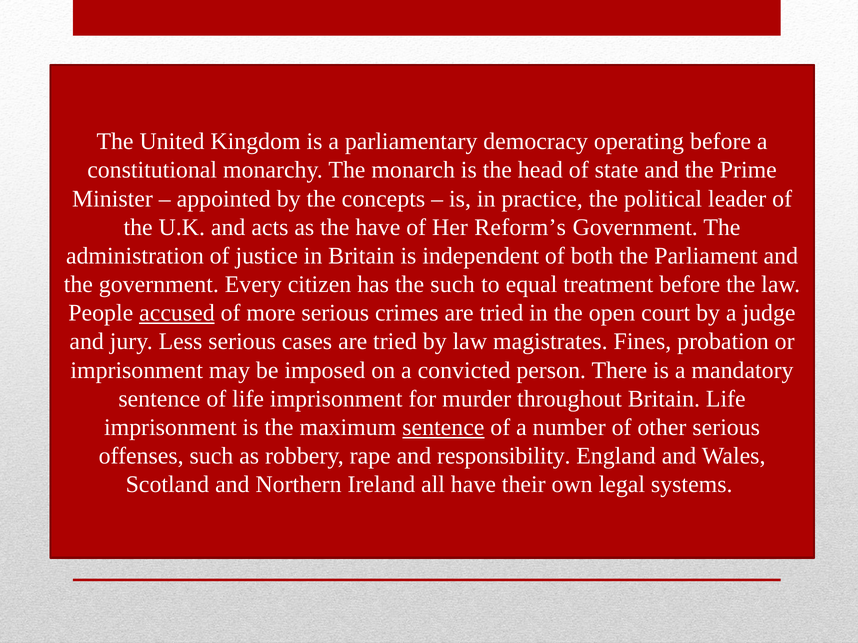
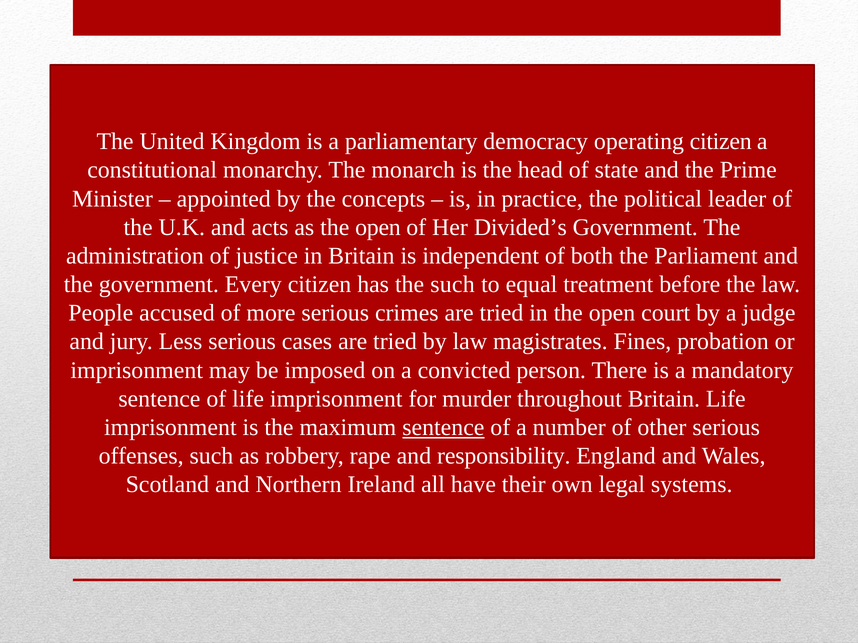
operating before: before -> citizen
as the have: have -> open
Reform’s: Reform’s -> Divided’s
accused underline: present -> none
